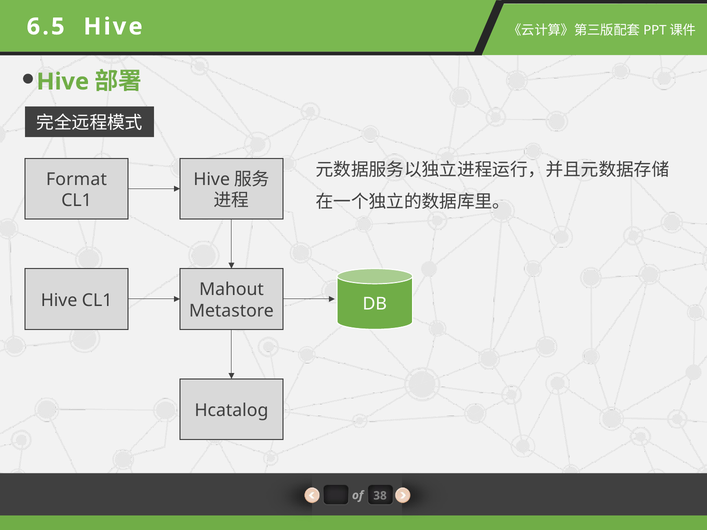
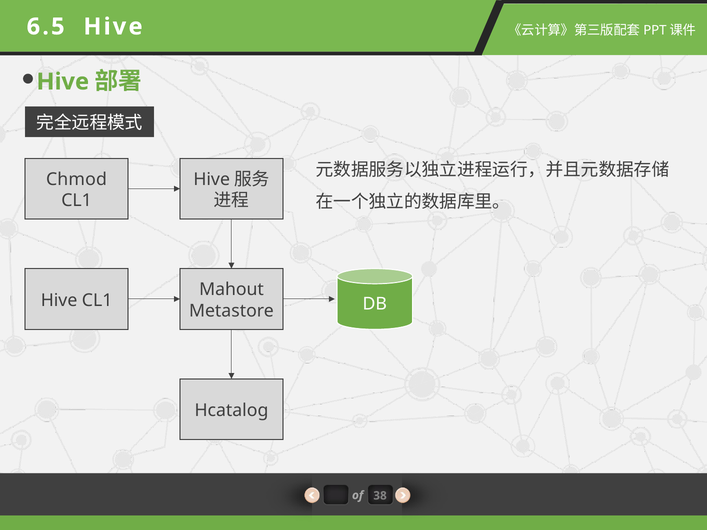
Format: Format -> Chmod
